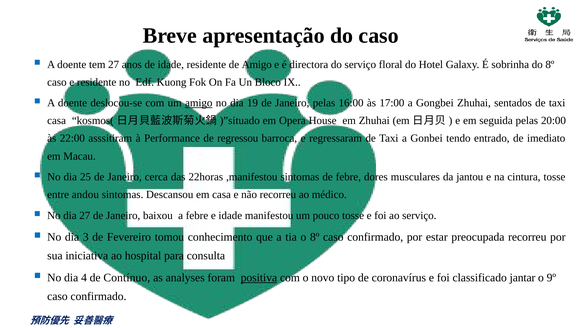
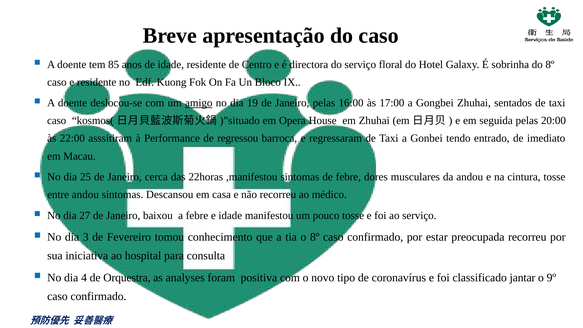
tem 27: 27 -> 85
de Amigo: Amigo -> Centro
casa at (57, 121): casa -> caso
da jantou: jantou -> andou
Contínuo: Contínuo -> Orquestra
positiva underline: present -> none
